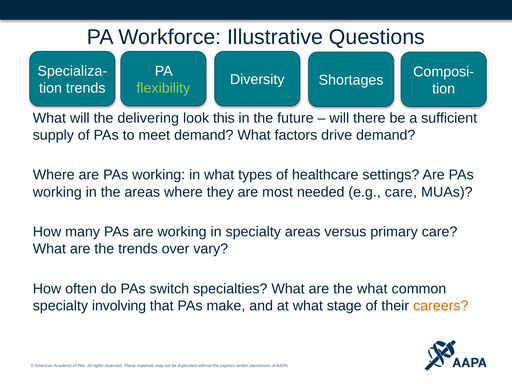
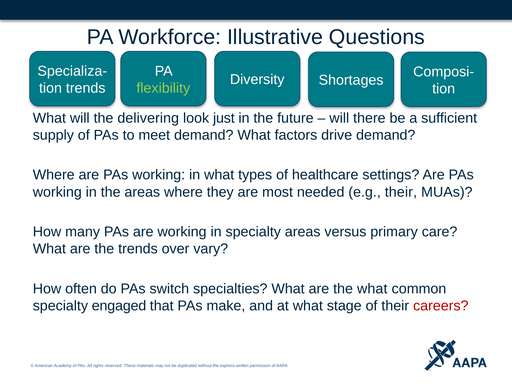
this: this -> just
e.g care: care -> their
involving: involving -> engaged
careers colour: orange -> red
